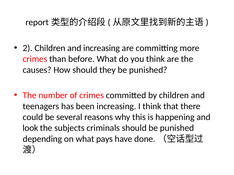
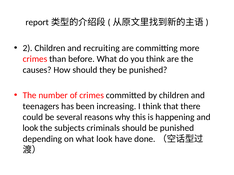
and increasing: increasing -> recruiting
what pays: pays -> look
